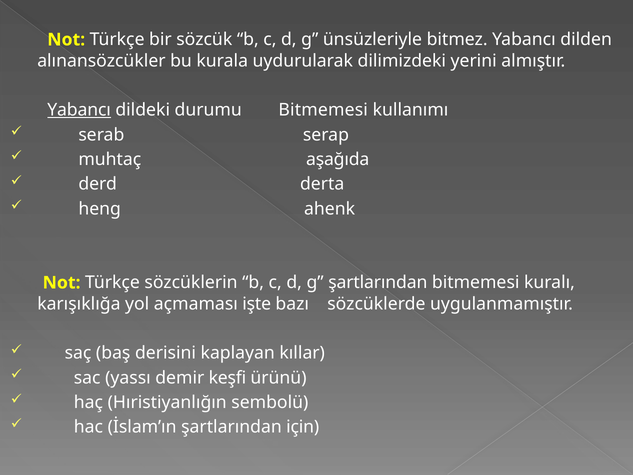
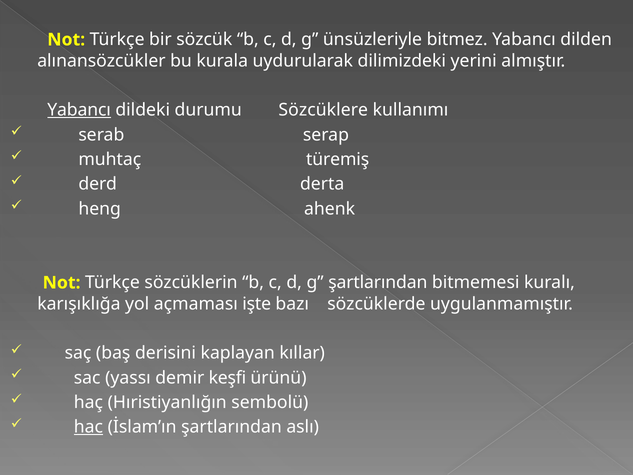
durumu Bitmemesi: Bitmemesi -> Sözcüklere
aşağıda: aşağıda -> türemiş
hac underline: none -> present
için: için -> aslı
